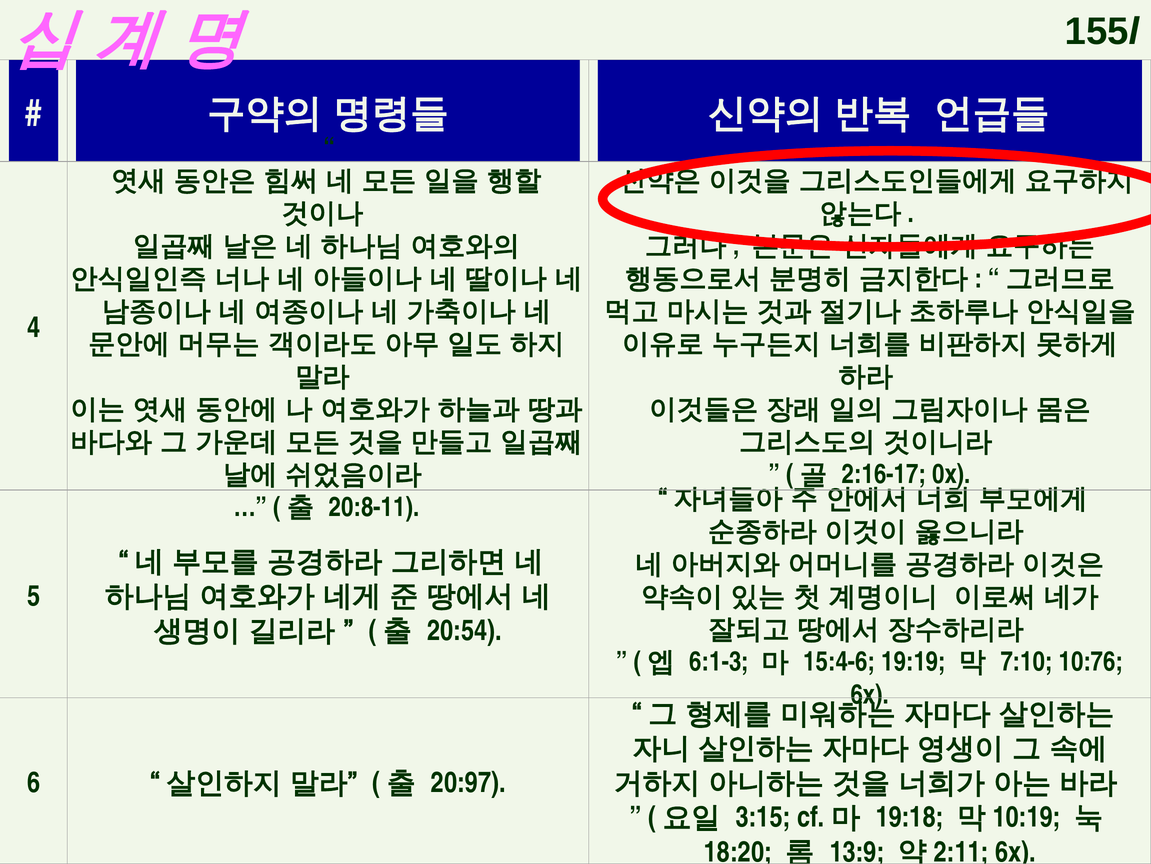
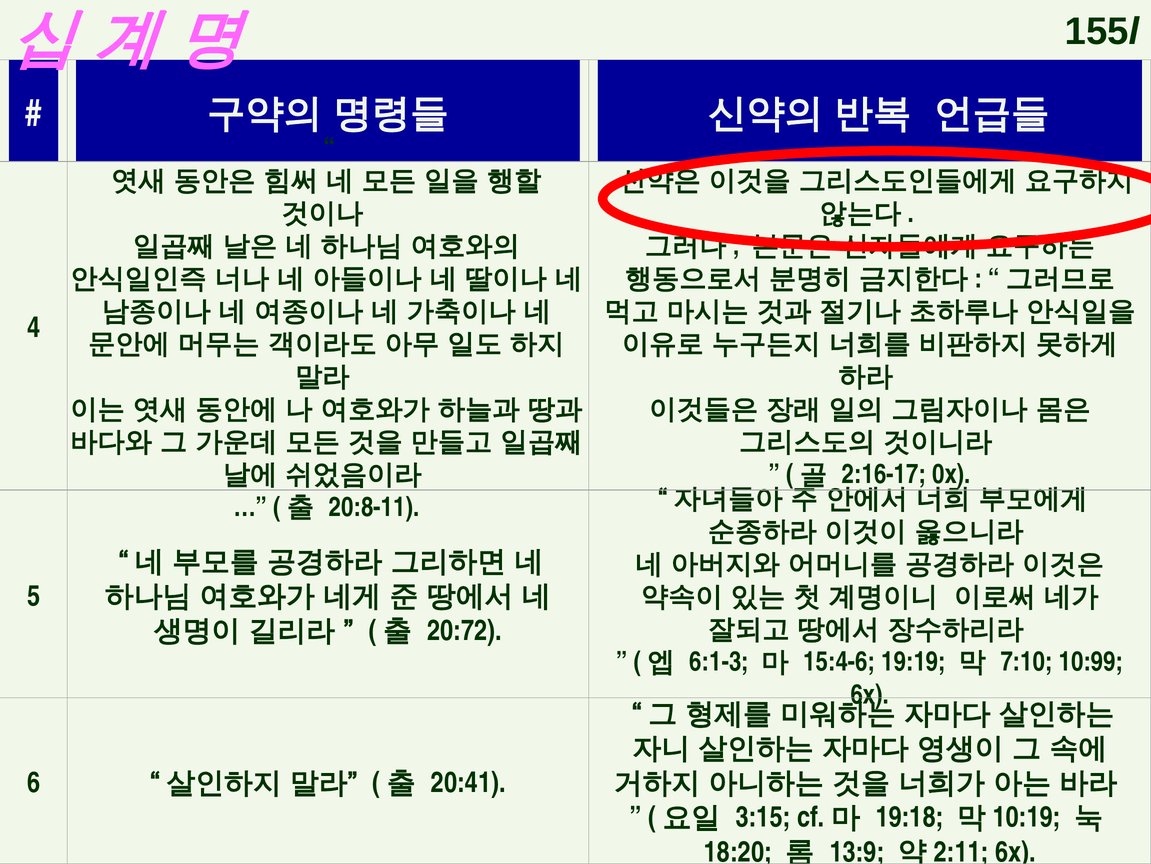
20:54: 20:54 -> 20:72
10:76: 10:76 -> 10:99
20:97: 20:97 -> 20:41
